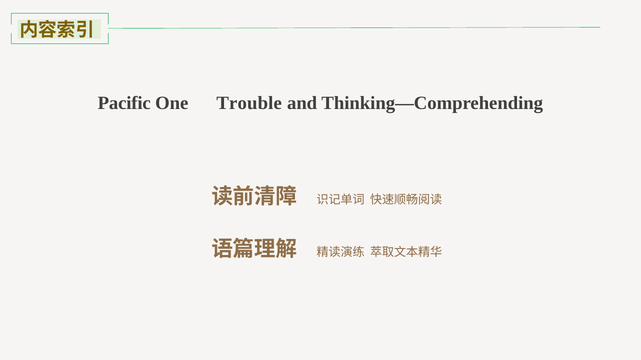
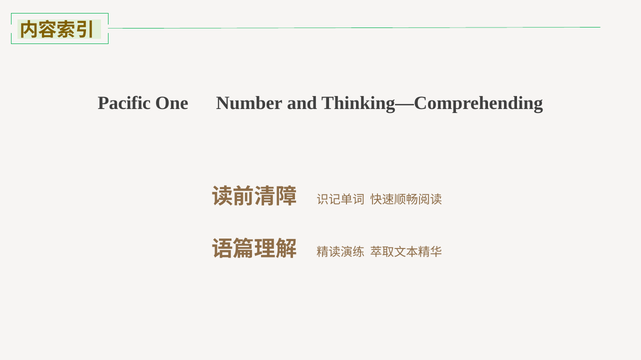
Trouble: Trouble -> Number
